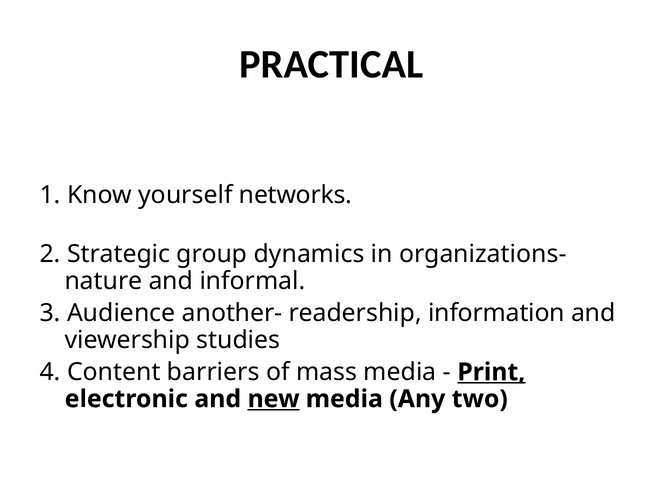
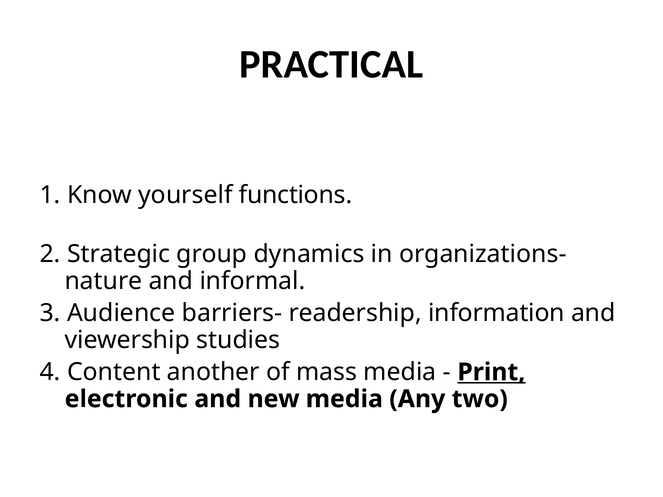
networks: networks -> functions
another-: another- -> barriers-
barriers: barriers -> another
new underline: present -> none
